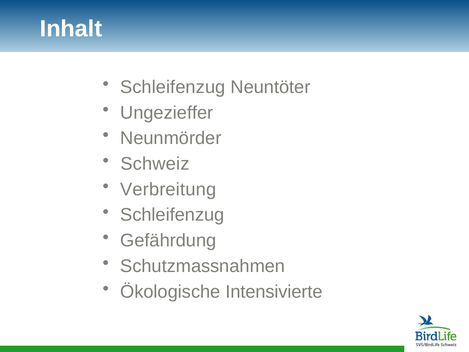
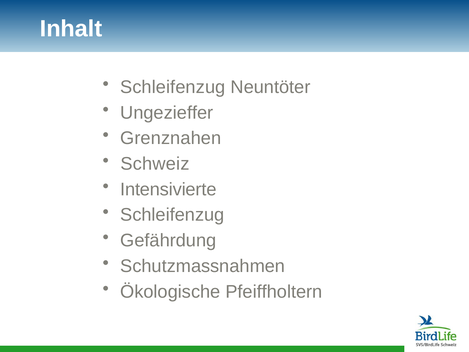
Neunmörder: Neunmörder -> Grenznahen
Verbreitung: Verbreitung -> Intensivierte
Intensivierte: Intensivierte -> Pfeiffholtern
